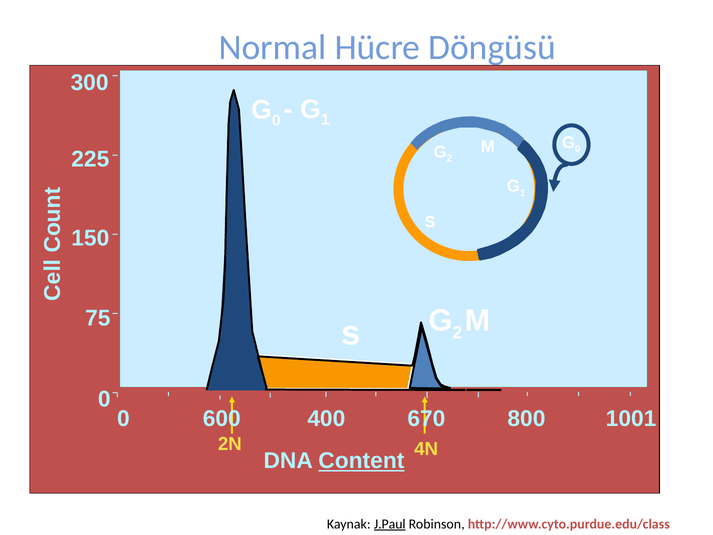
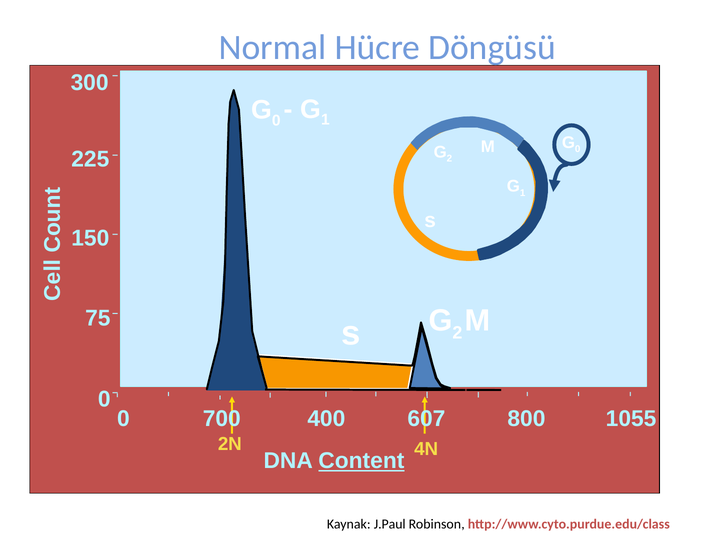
600: 600 -> 700
670: 670 -> 607
1001: 1001 -> 1055
J.Paul underline: present -> none
